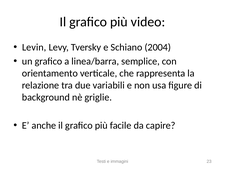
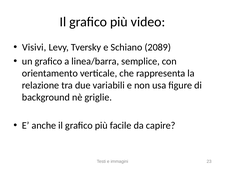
Levin: Levin -> Visivi
2004: 2004 -> 2089
